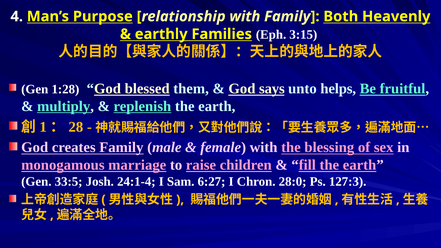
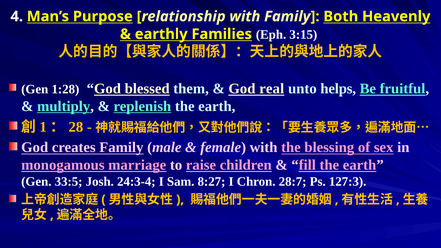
says: says -> real
24:1-4: 24:1-4 -> 24:3-4
6:27: 6:27 -> 8:27
28:0: 28:0 -> 28:7
